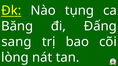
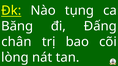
sang: sang -> chân
